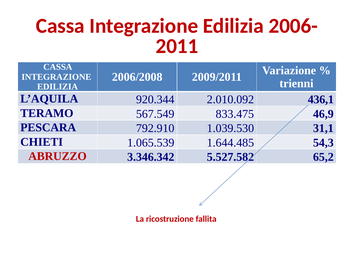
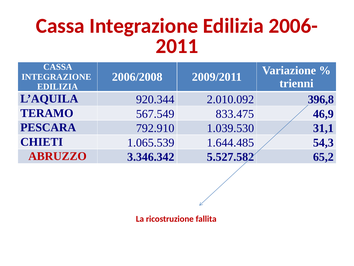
436,1: 436,1 -> 396,8
